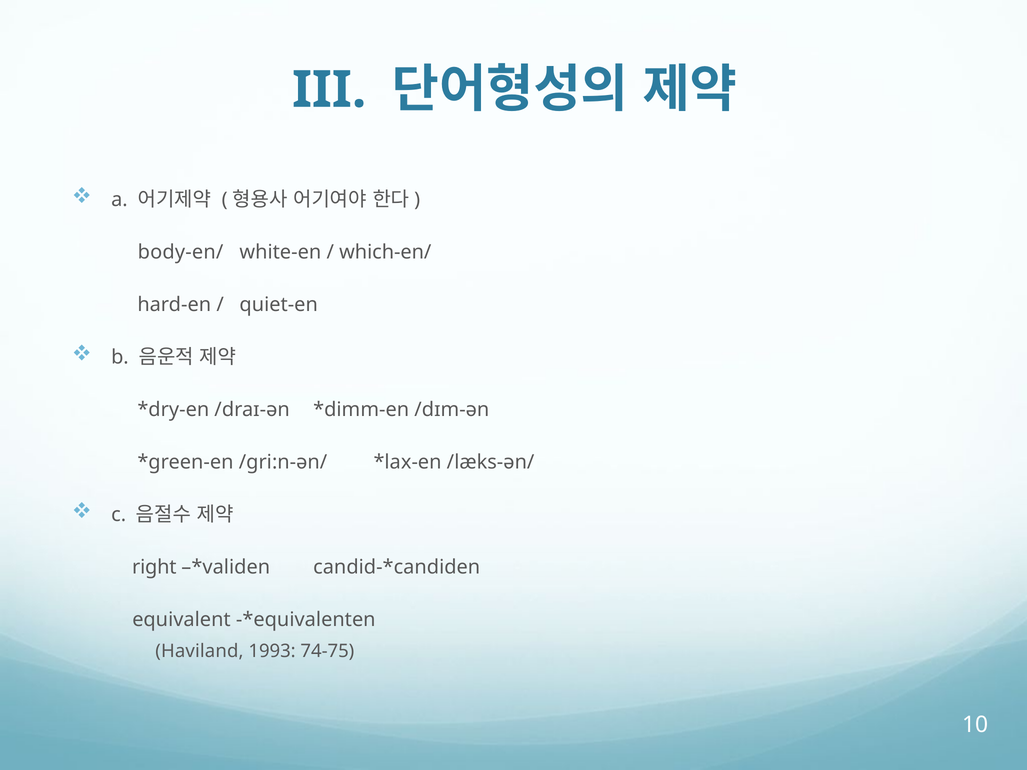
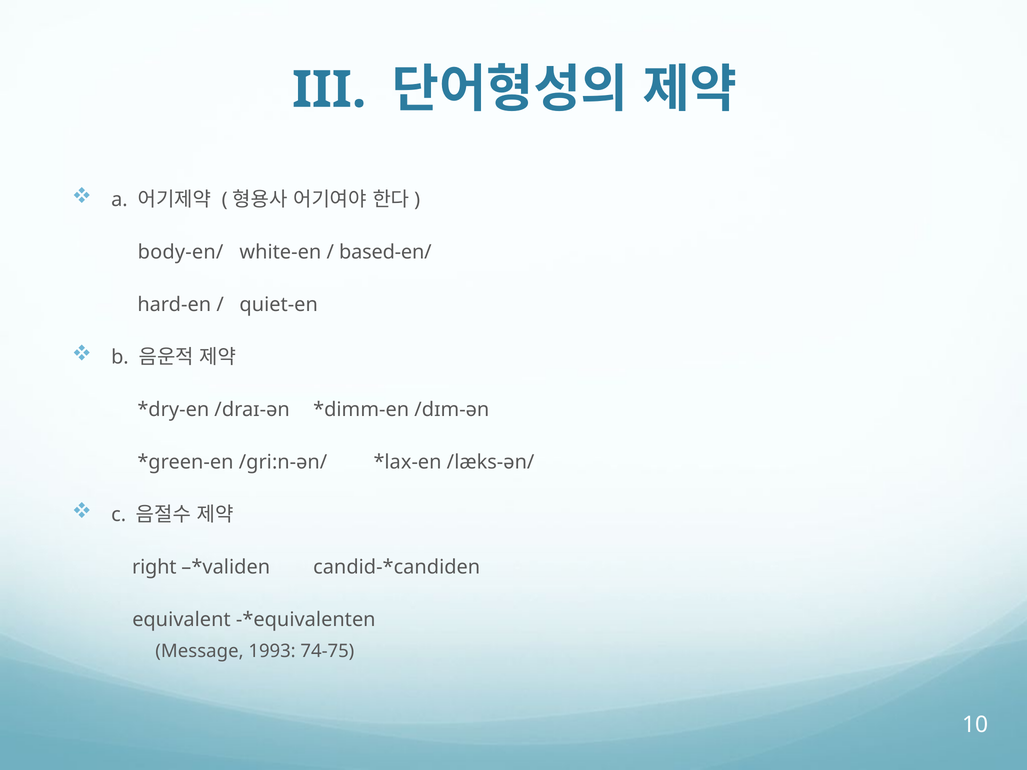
which-en/: which-en/ -> based-en/
Haviland: Haviland -> Message
